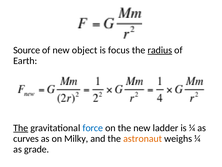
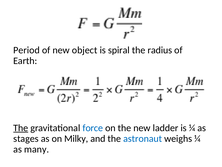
Source: Source -> Period
focus: focus -> spiral
radius underline: present -> none
curves: curves -> stages
astronaut colour: orange -> blue
grade: grade -> many
